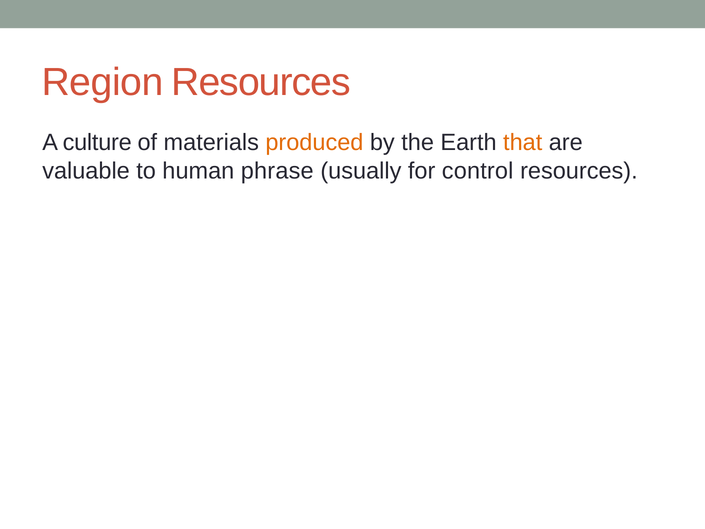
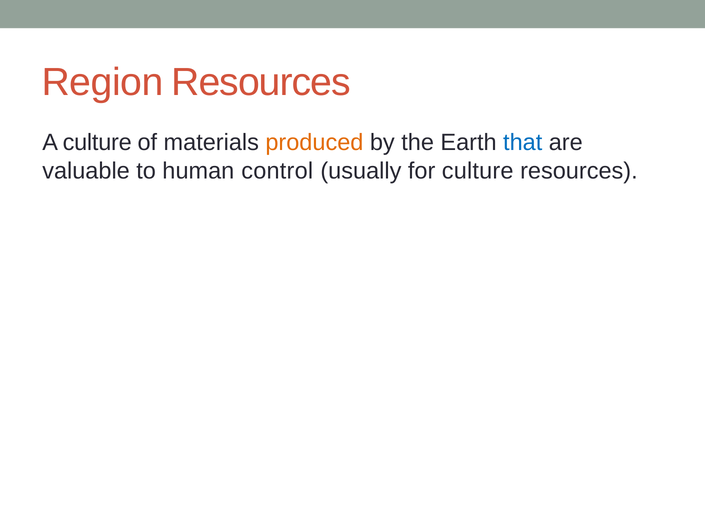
that colour: orange -> blue
phrase: phrase -> control
for control: control -> culture
